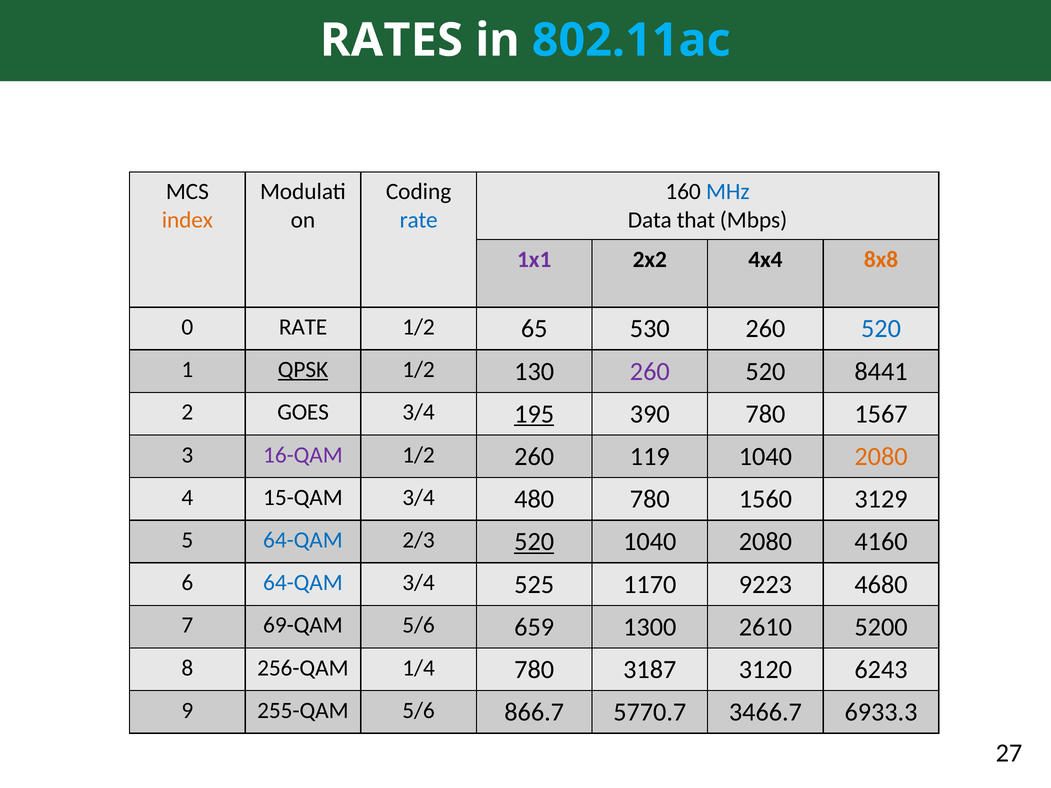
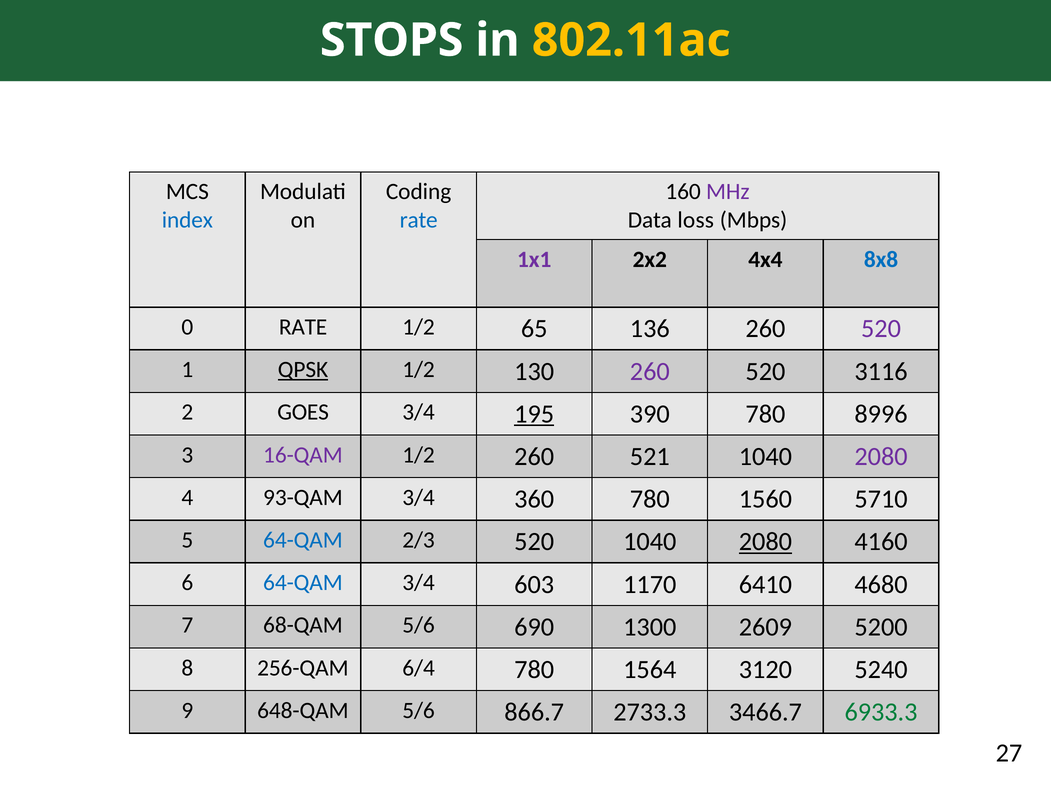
RATES: RATES -> STOPS
802.11ac colour: light blue -> yellow
MHz colour: blue -> purple
index colour: orange -> blue
that: that -> loss
8x8 colour: orange -> blue
530: 530 -> 136
520 at (881, 329) colour: blue -> purple
8441: 8441 -> 3116
1567: 1567 -> 8996
119: 119 -> 521
2080 at (881, 457) colour: orange -> purple
15-QAM: 15-QAM -> 93-QAM
480: 480 -> 360
3129: 3129 -> 5710
520 at (534, 542) underline: present -> none
2080 at (765, 542) underline: none -> present
525: 525 -> 603
9223: 9223 -> 6410
69-QAM: 69-QAM -> 68-QAM
659: 659 -> 690
2610: 2610 -> 2609
1/4: 1/4 -> 6/4
3187: 3187 -> 1564
6243: 6243 -> 5240
255-QAM: 255-QAM -> 648-QAM
5770.7: 5770.7 -> 2733.3
6933.3 colour: black -> green
